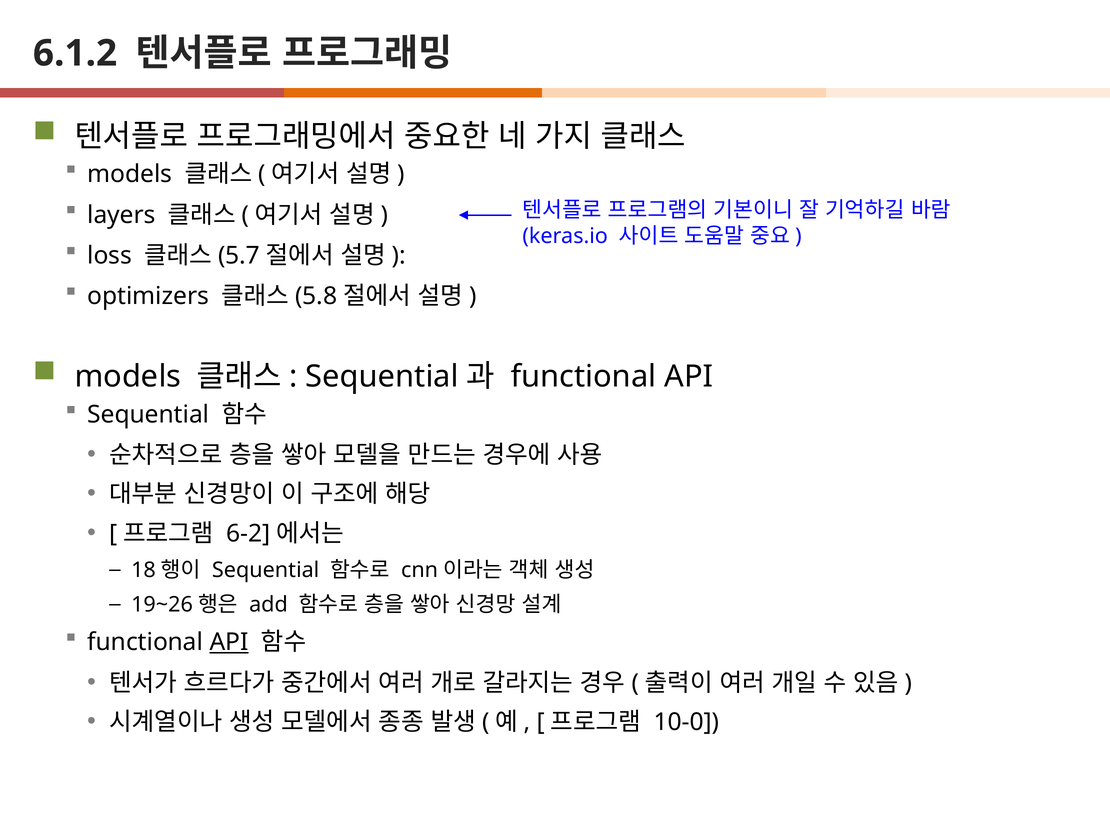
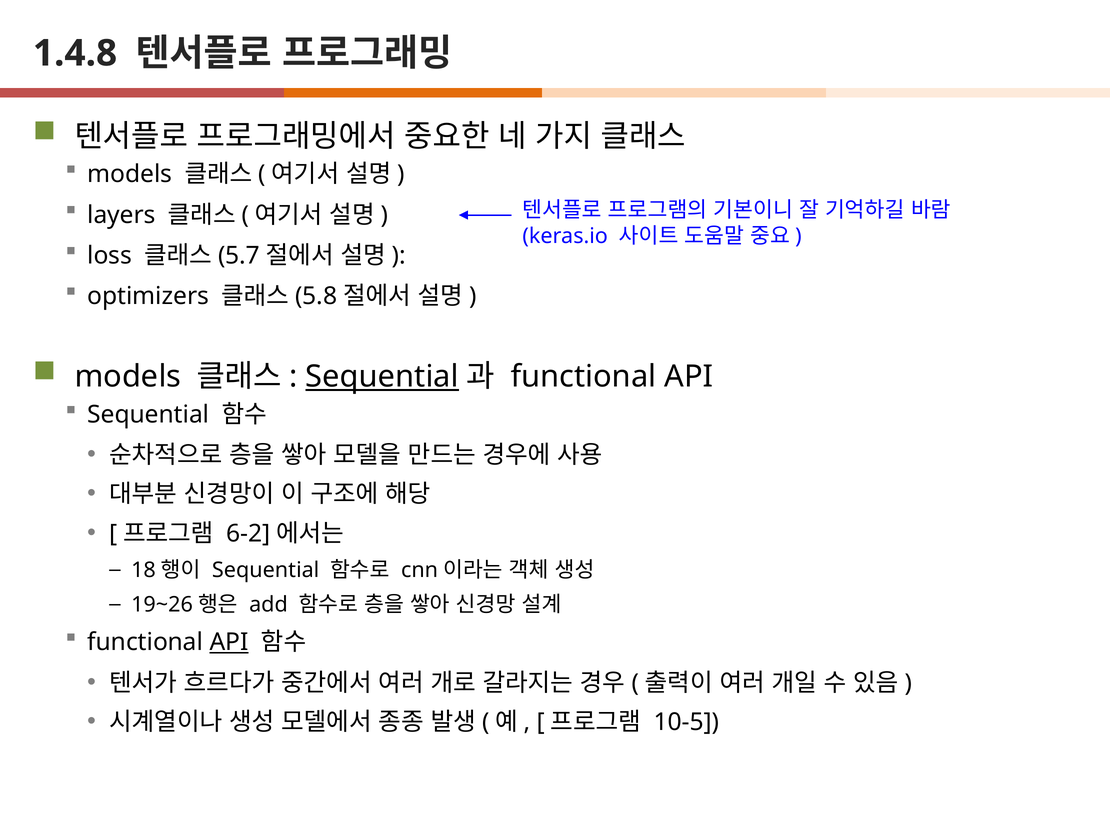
6.1.2: 6.1.2 -> 1.4.8
Sequential at (382, 377) underline: none -> present
10-0: 10-0 -> 10-5
